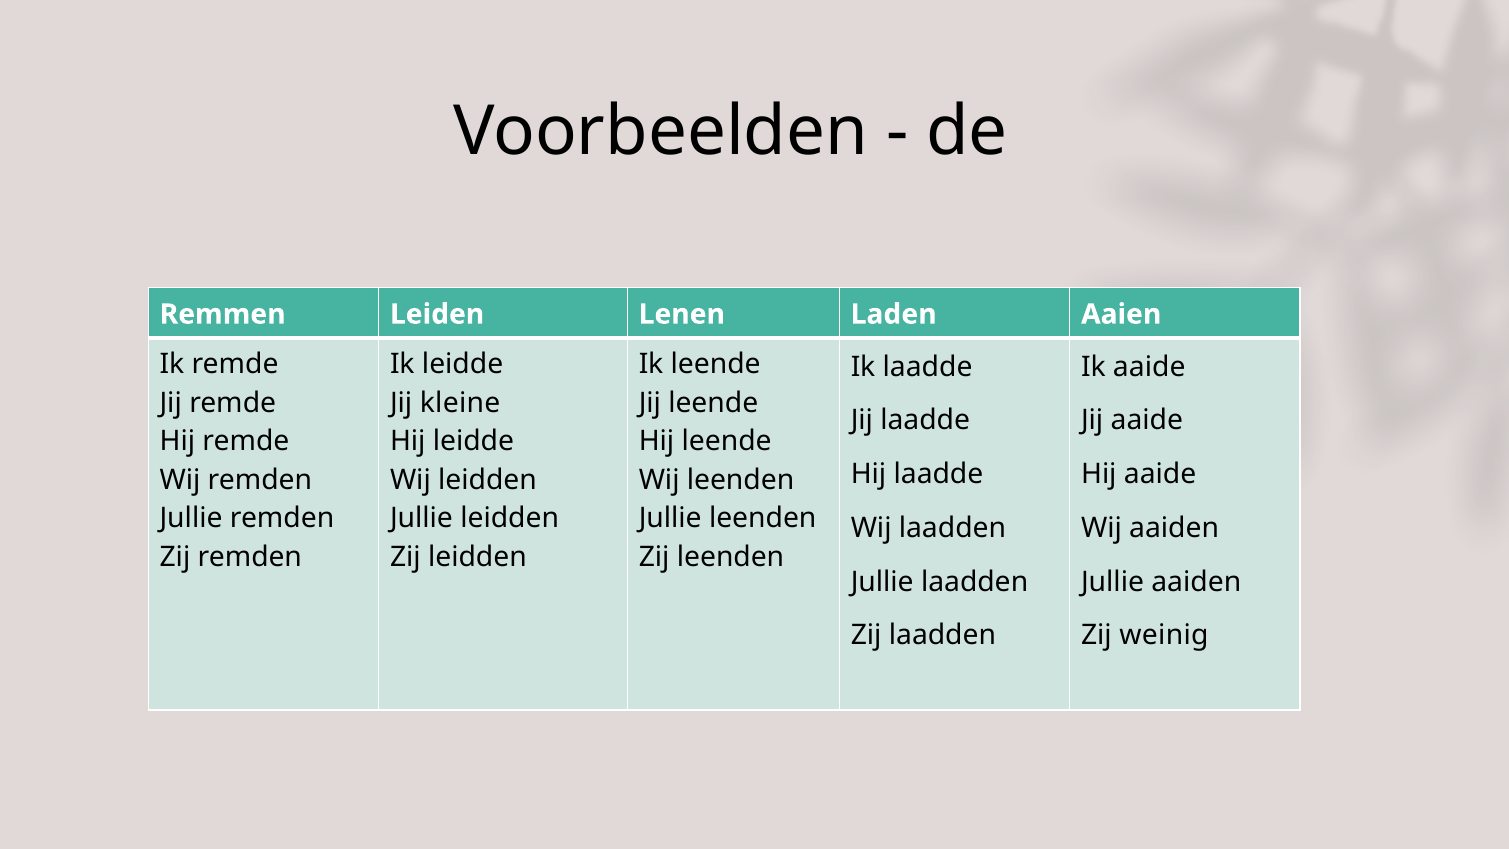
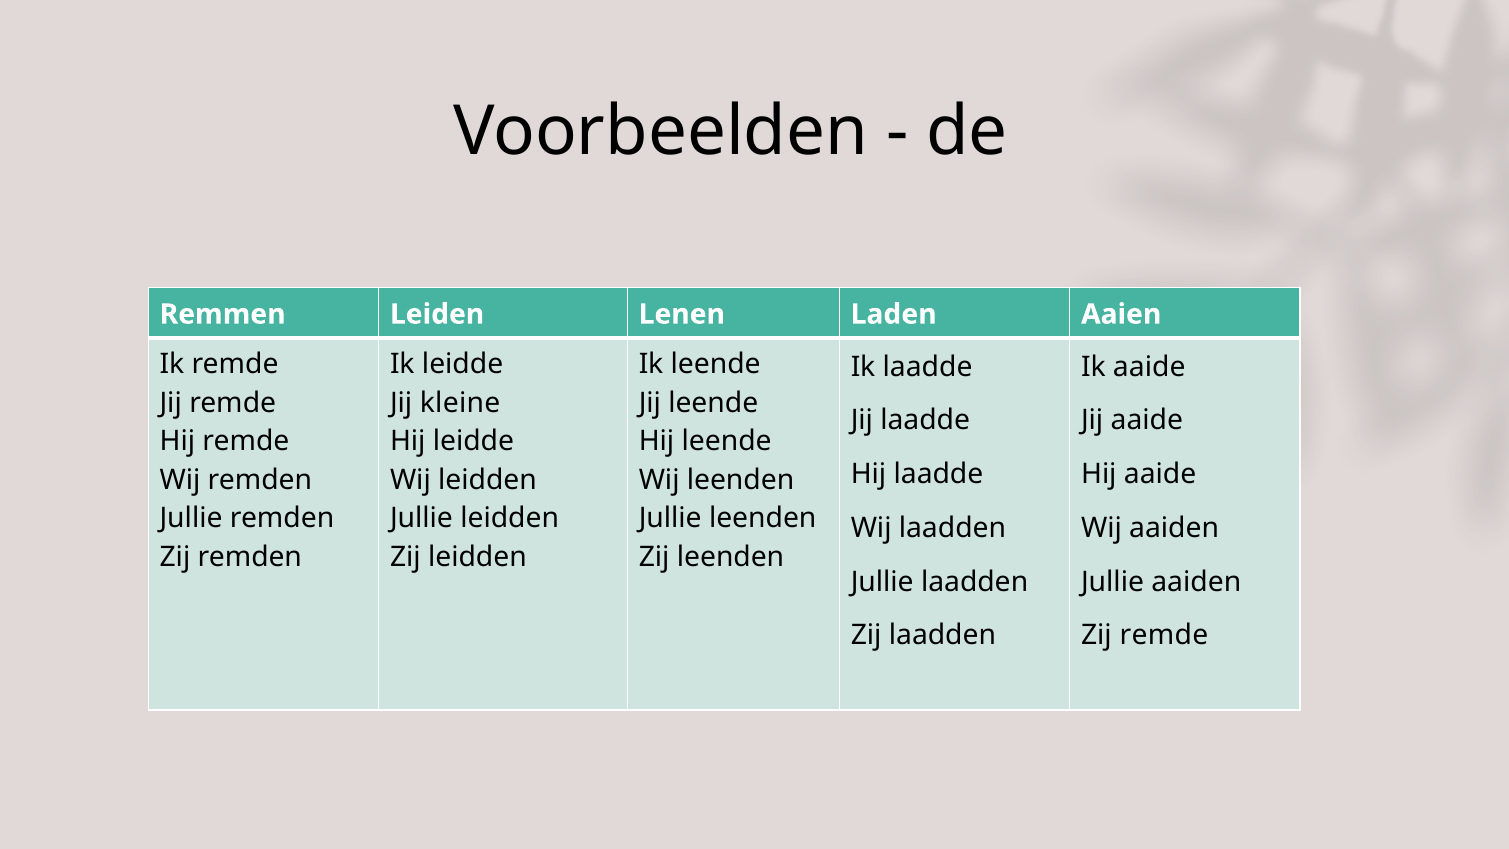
Zij weinig: weinig -> remde
